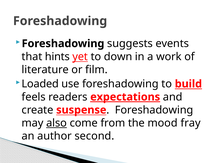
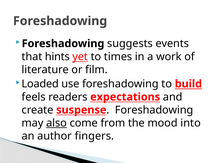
down: down -> times
expectations underline: present -> none
fray: fray -> into
second: second -> fingers
